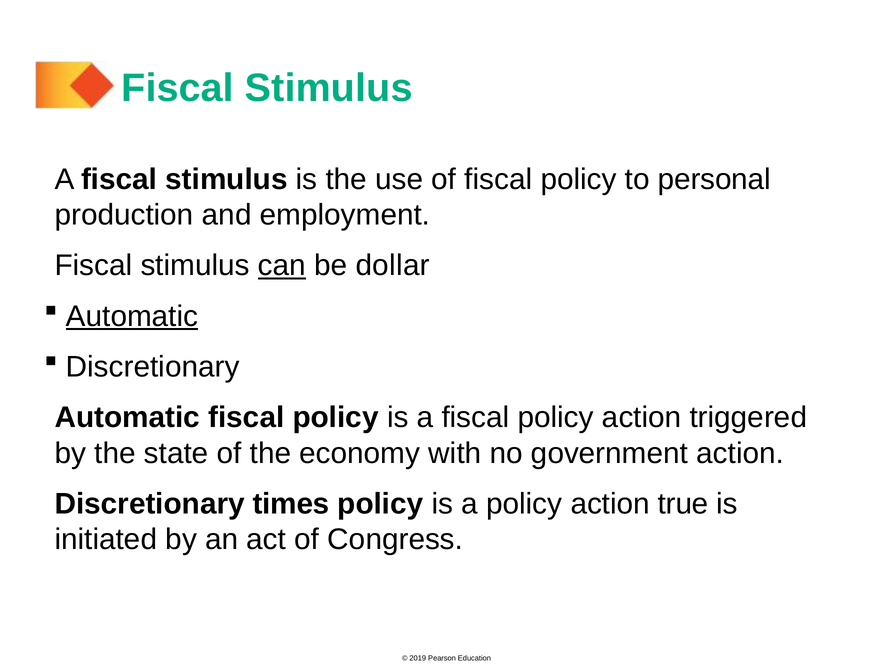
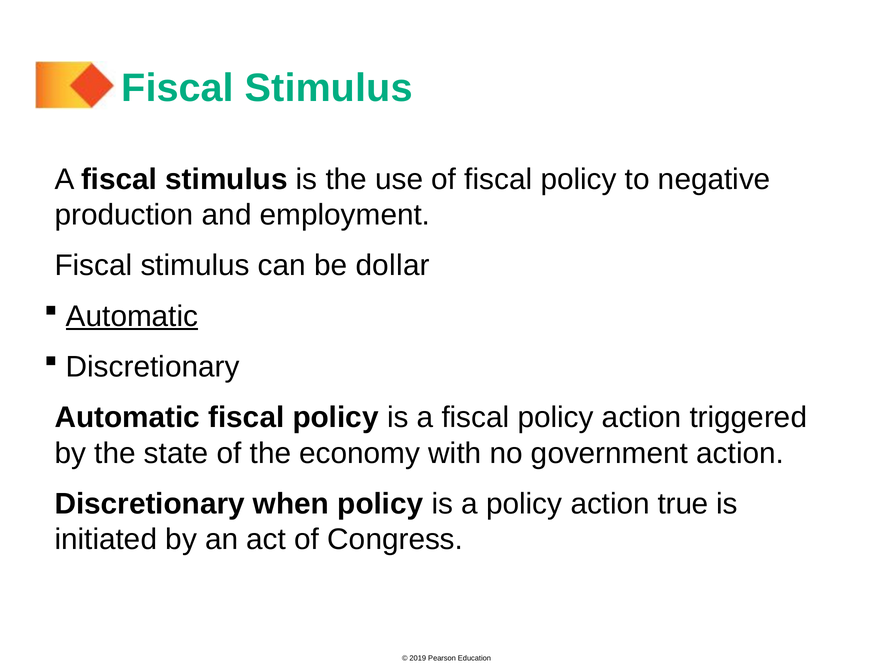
personal: personal -> negative
can underline: present -> none
times: times -> when
